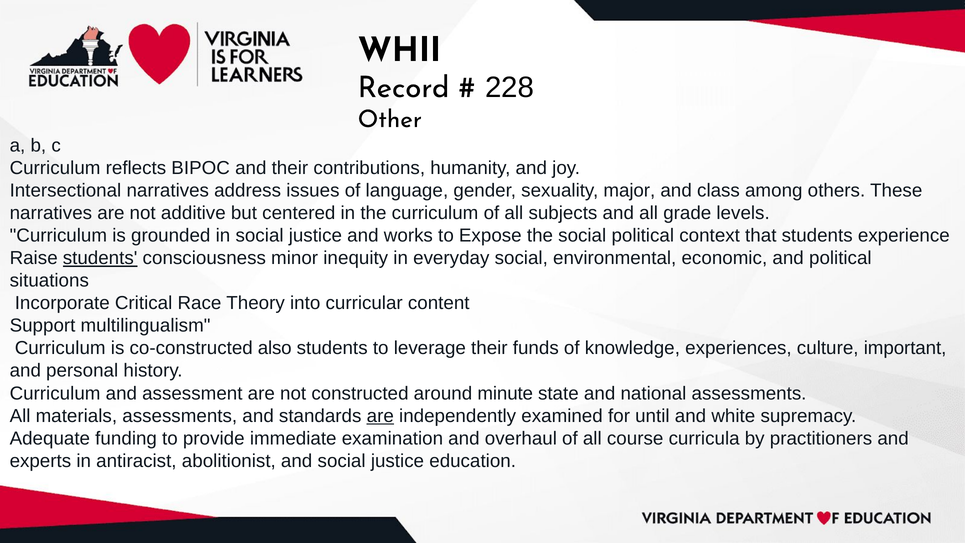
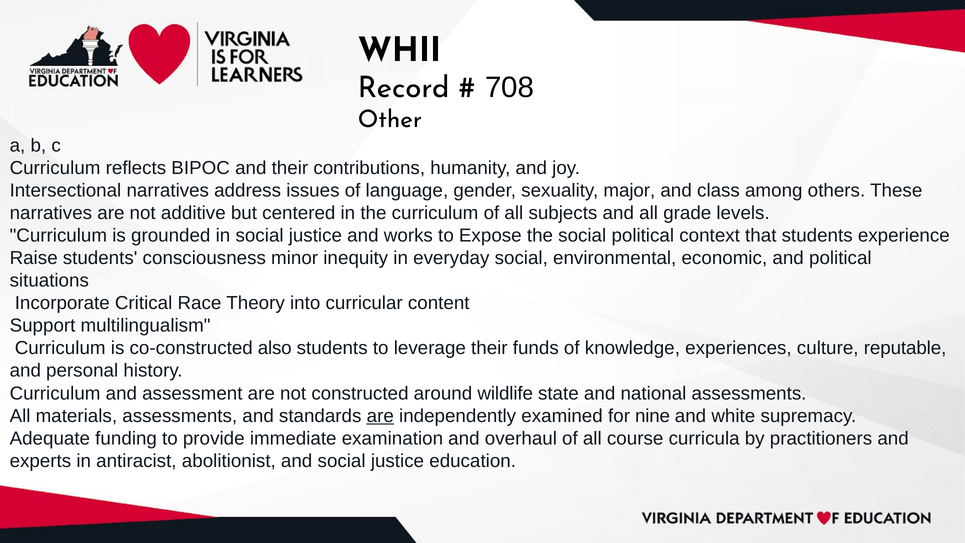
228: 228 -> 708
students at (100, 258) underline: present -> none
important: important -> reputable
minute: minute -> wildlife
until: until -> nine
